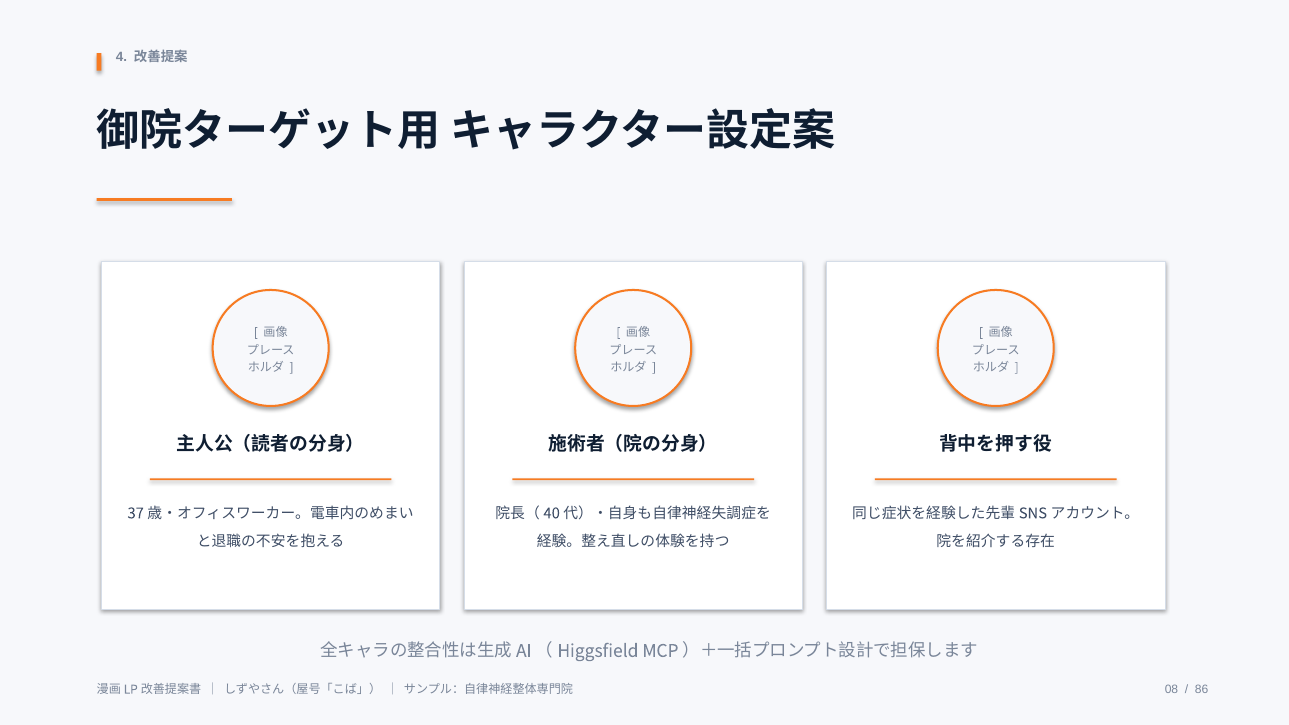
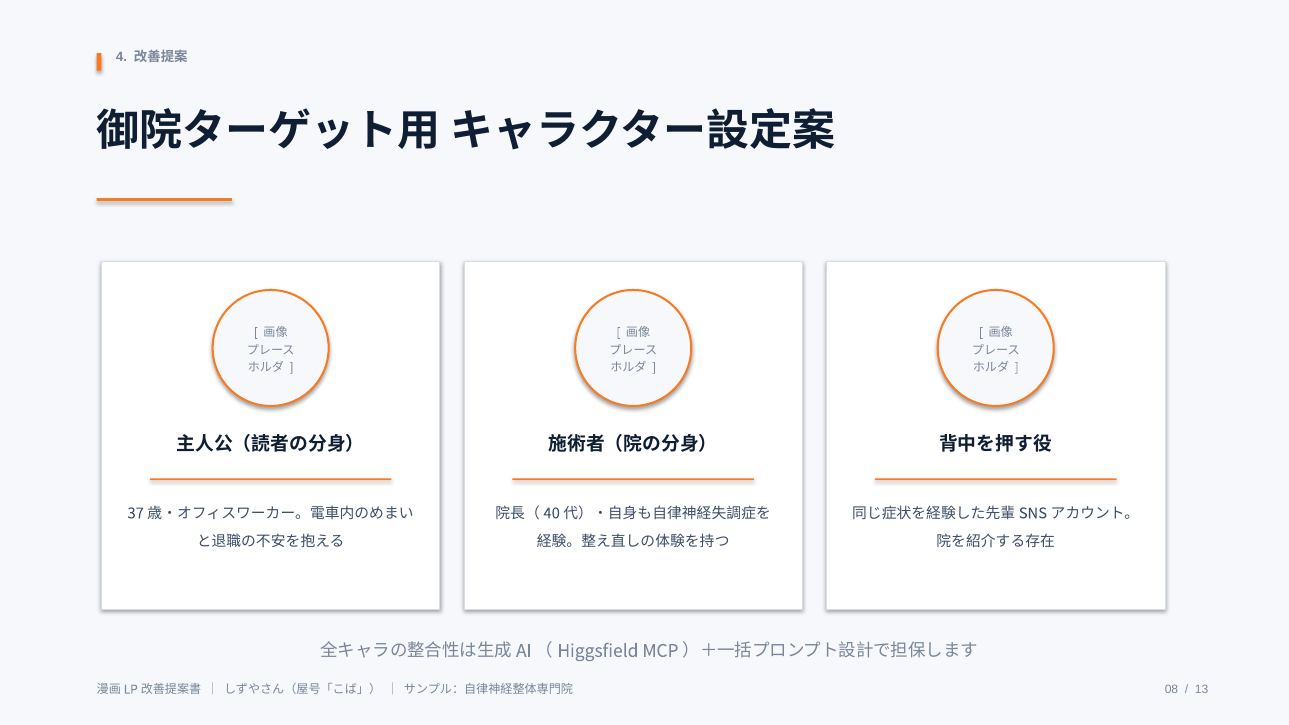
86: 86 -> 13
